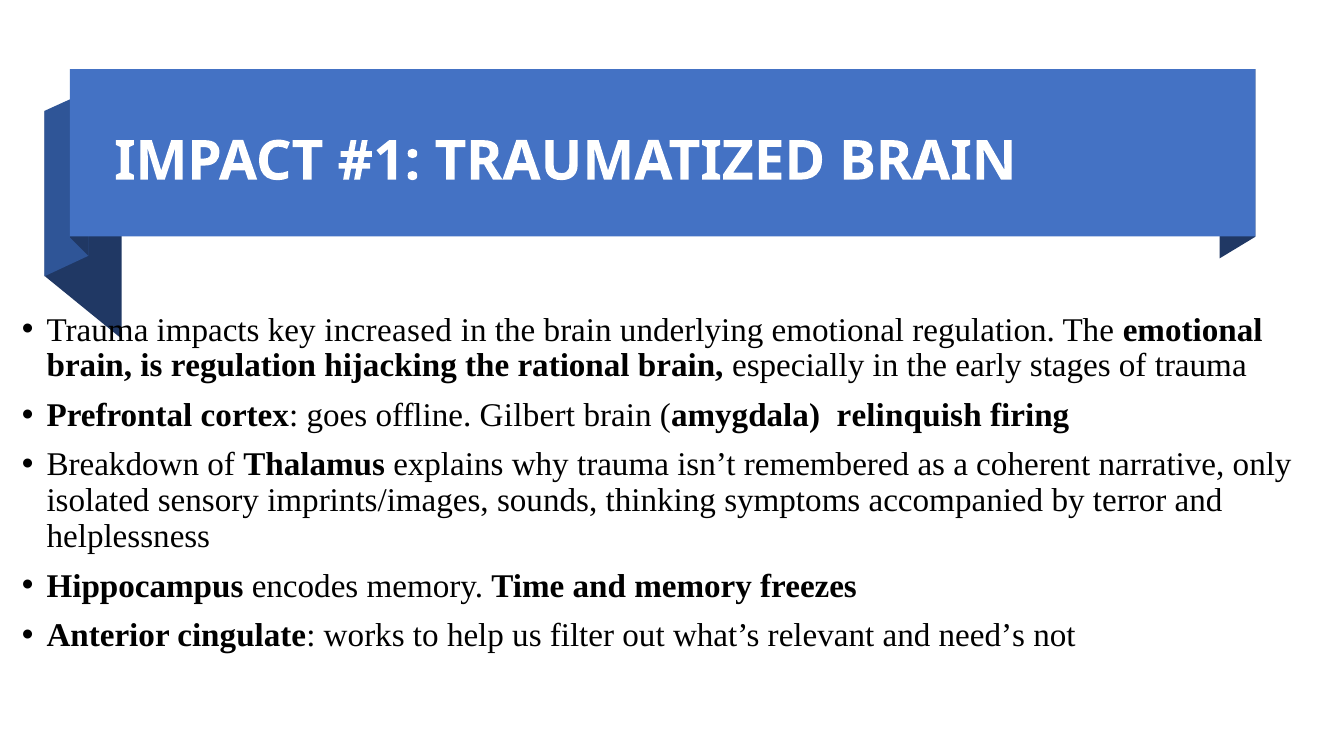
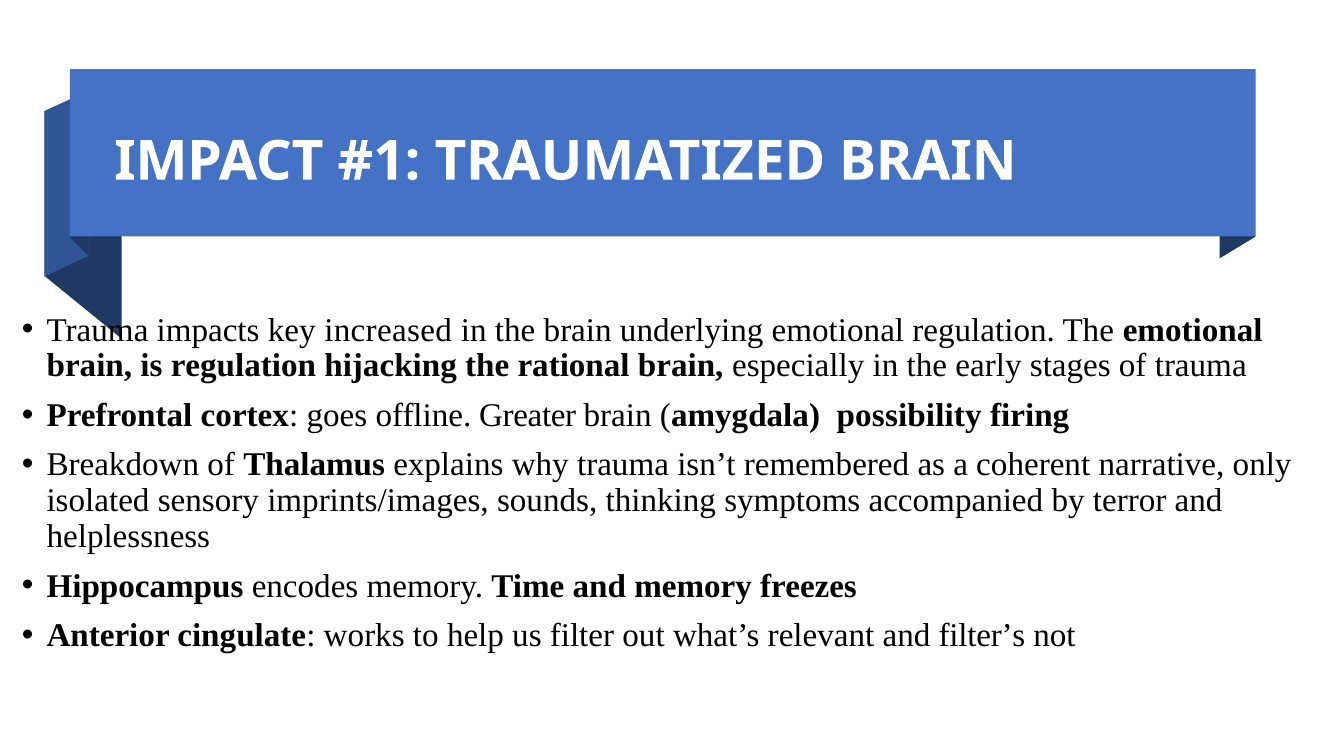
Gilbert: Gilbert -> Greater
relinquish: relinquish -> possibility
need’s: need’s -> filter’s
